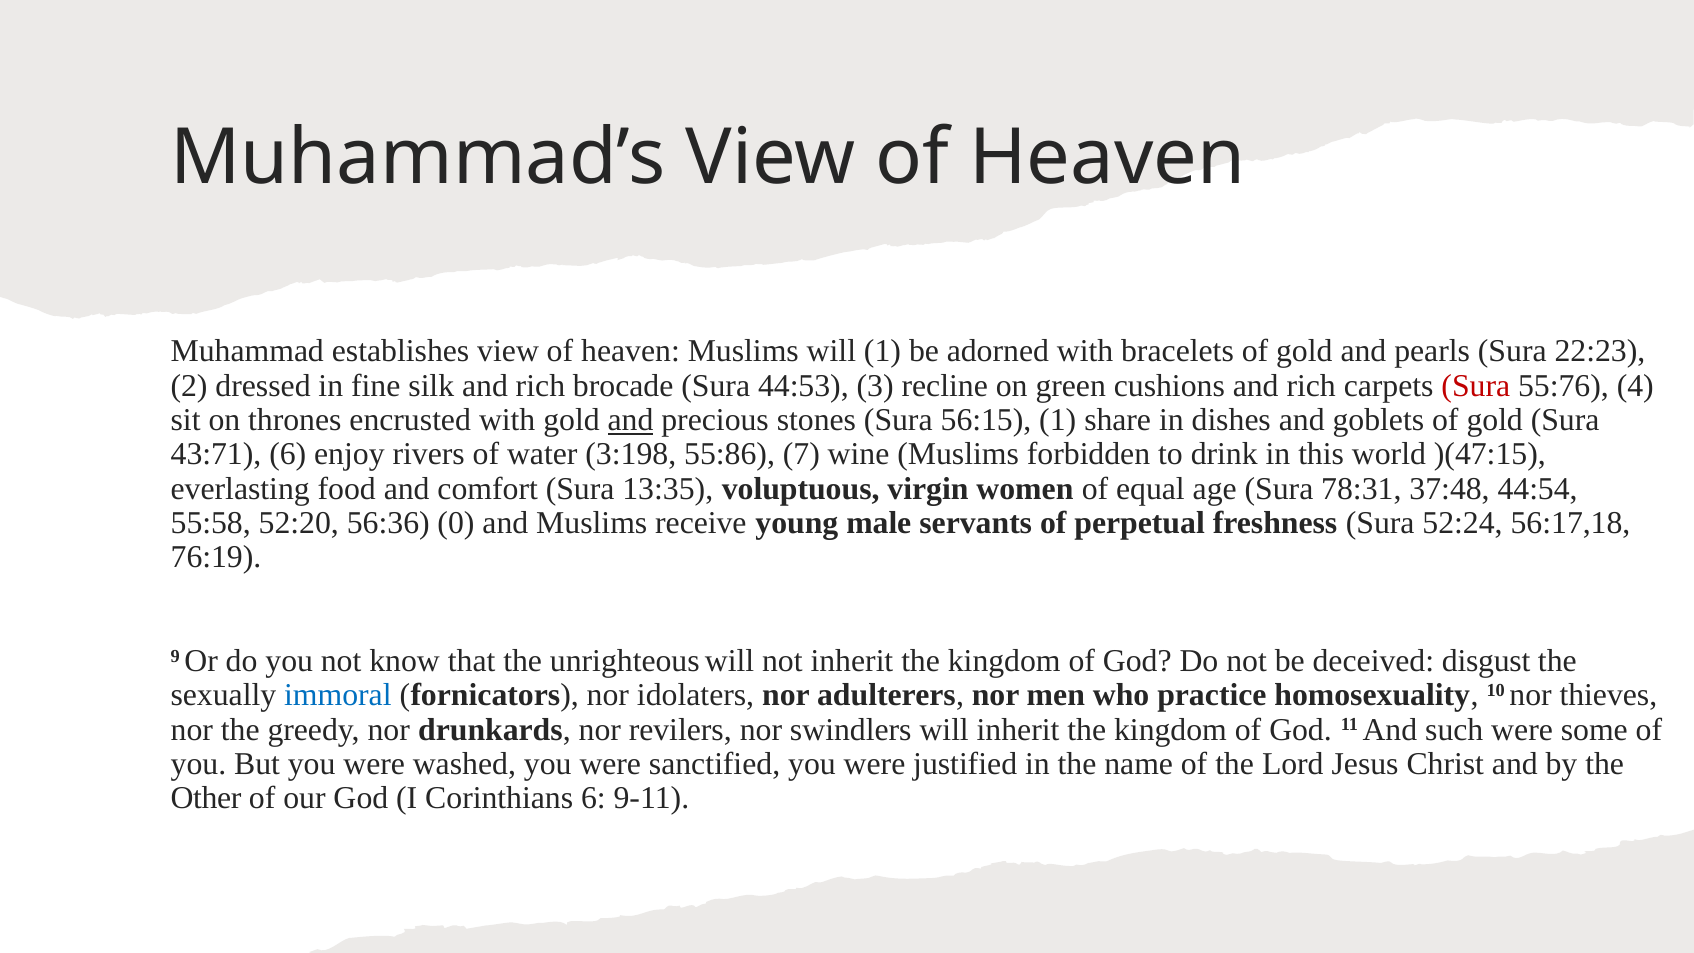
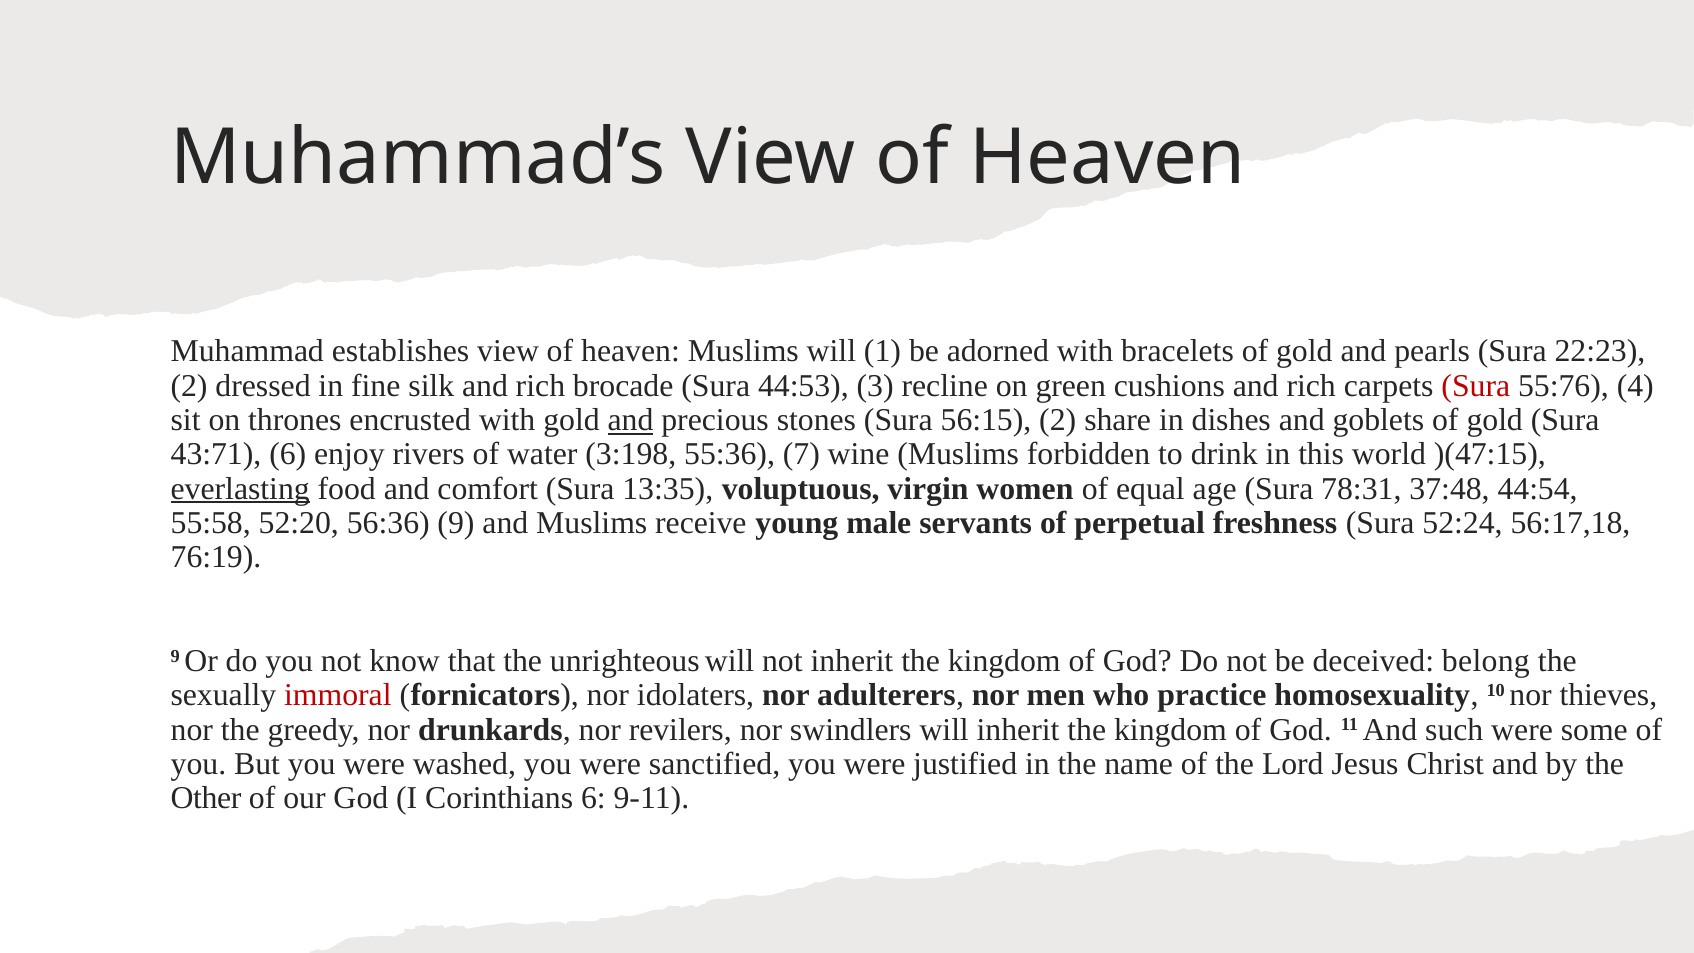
56:15 1: 1 -> 2
55:86: 55:86 -> 55:36
everlasting underline: none -> present
56:36 0: 0 -> 9
disgust: disgust -> belong
immoral colour: blue -> red
